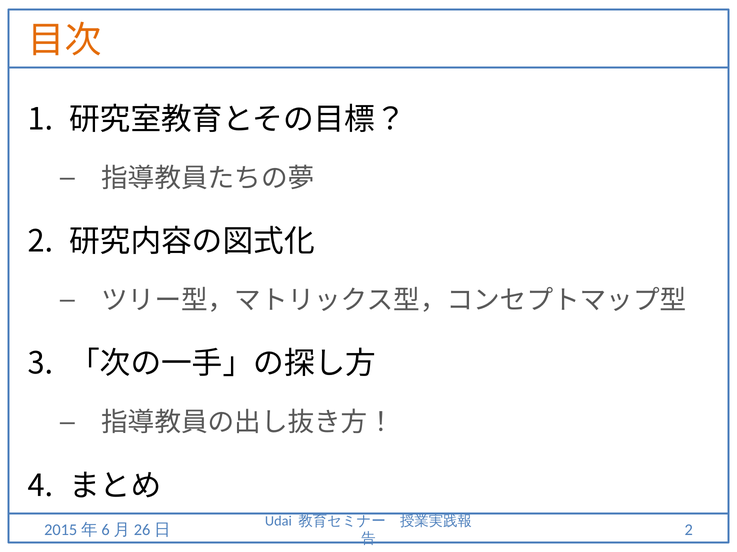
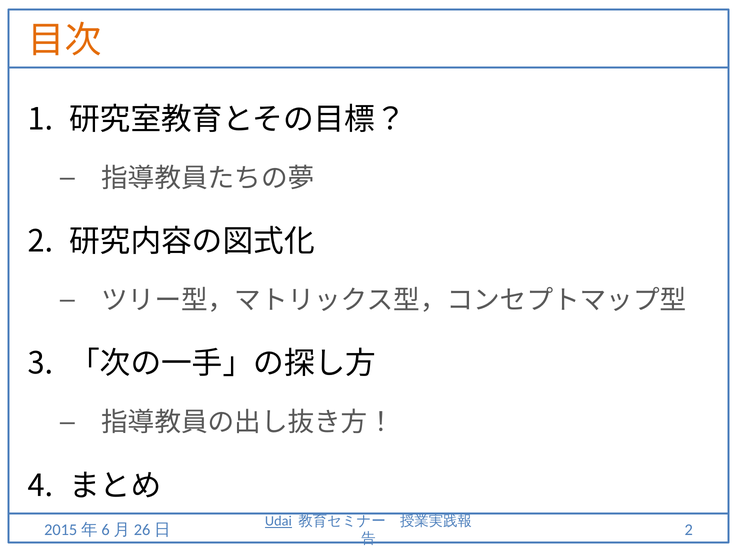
Udai underline: none -> present
